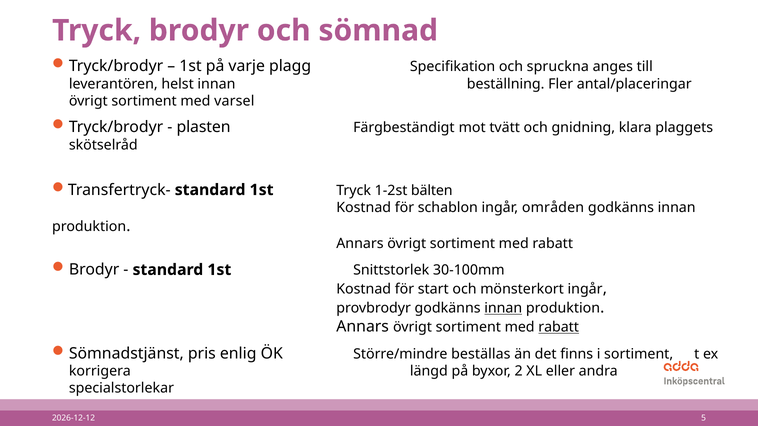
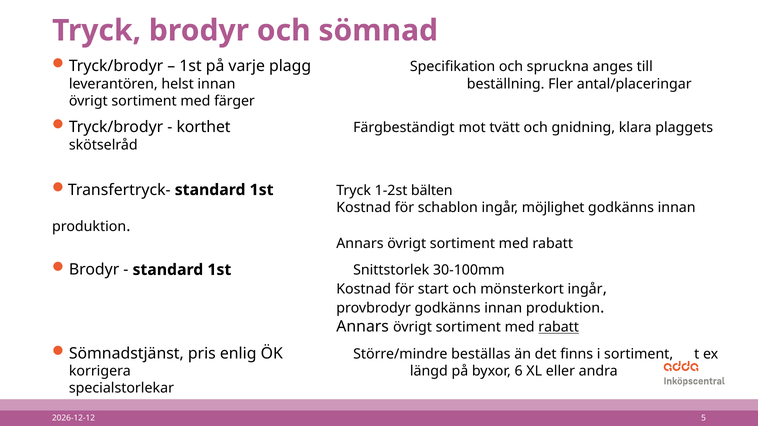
varsel: varsel -> färger
plasten: plasten -> korthet
områden: områden -> möjlighet
innan at (503, 308) underline: present -> none
2: 2 -> 6
